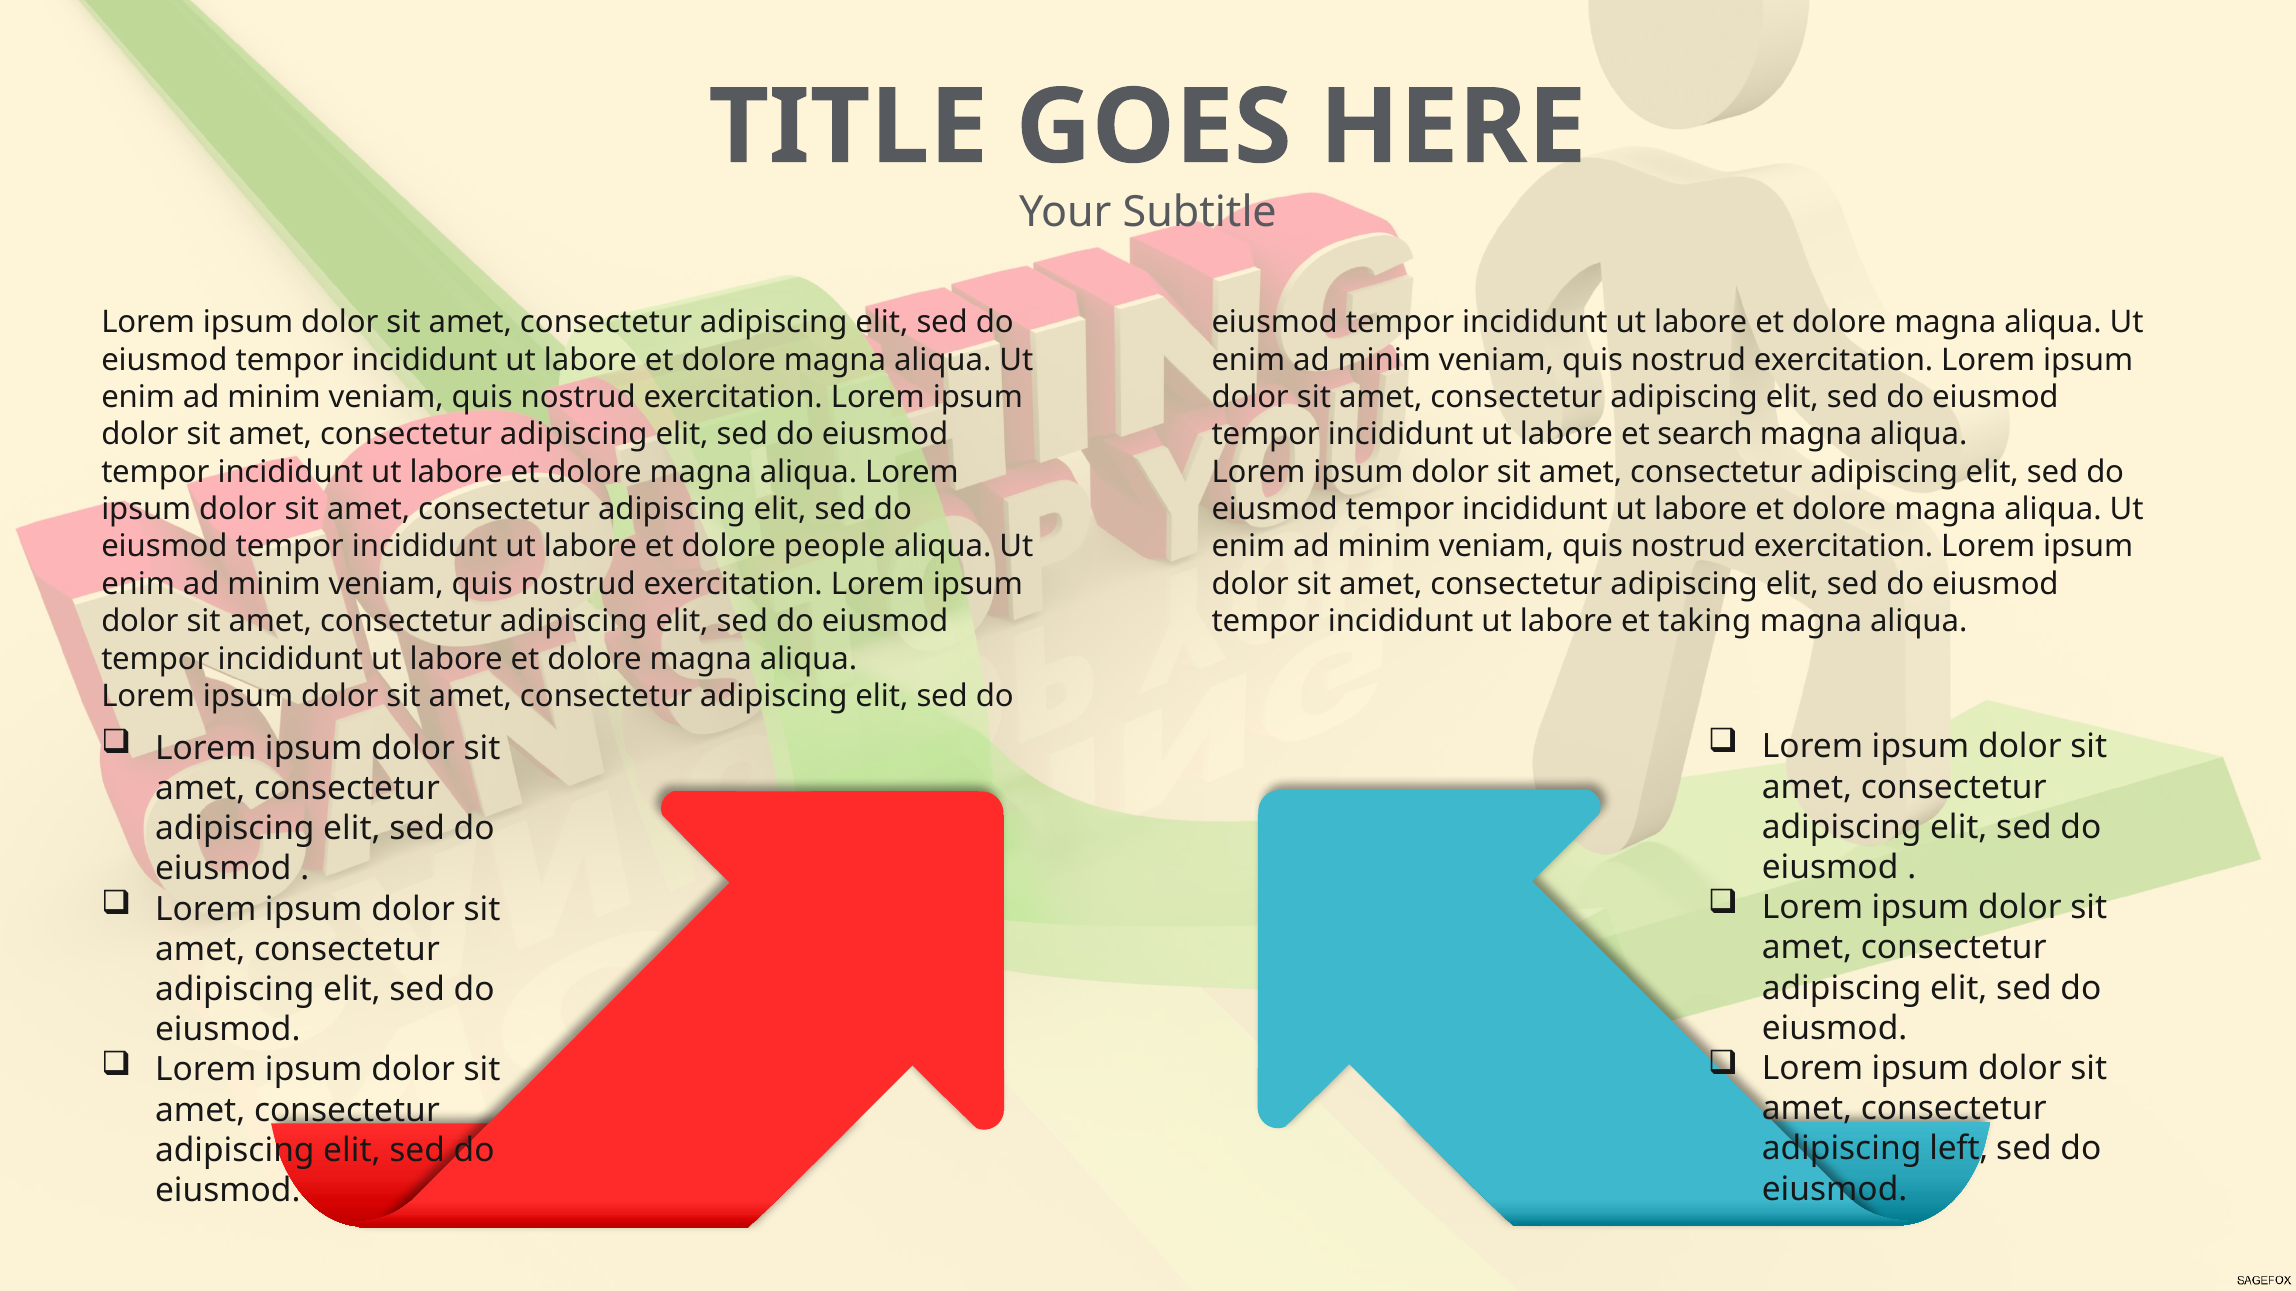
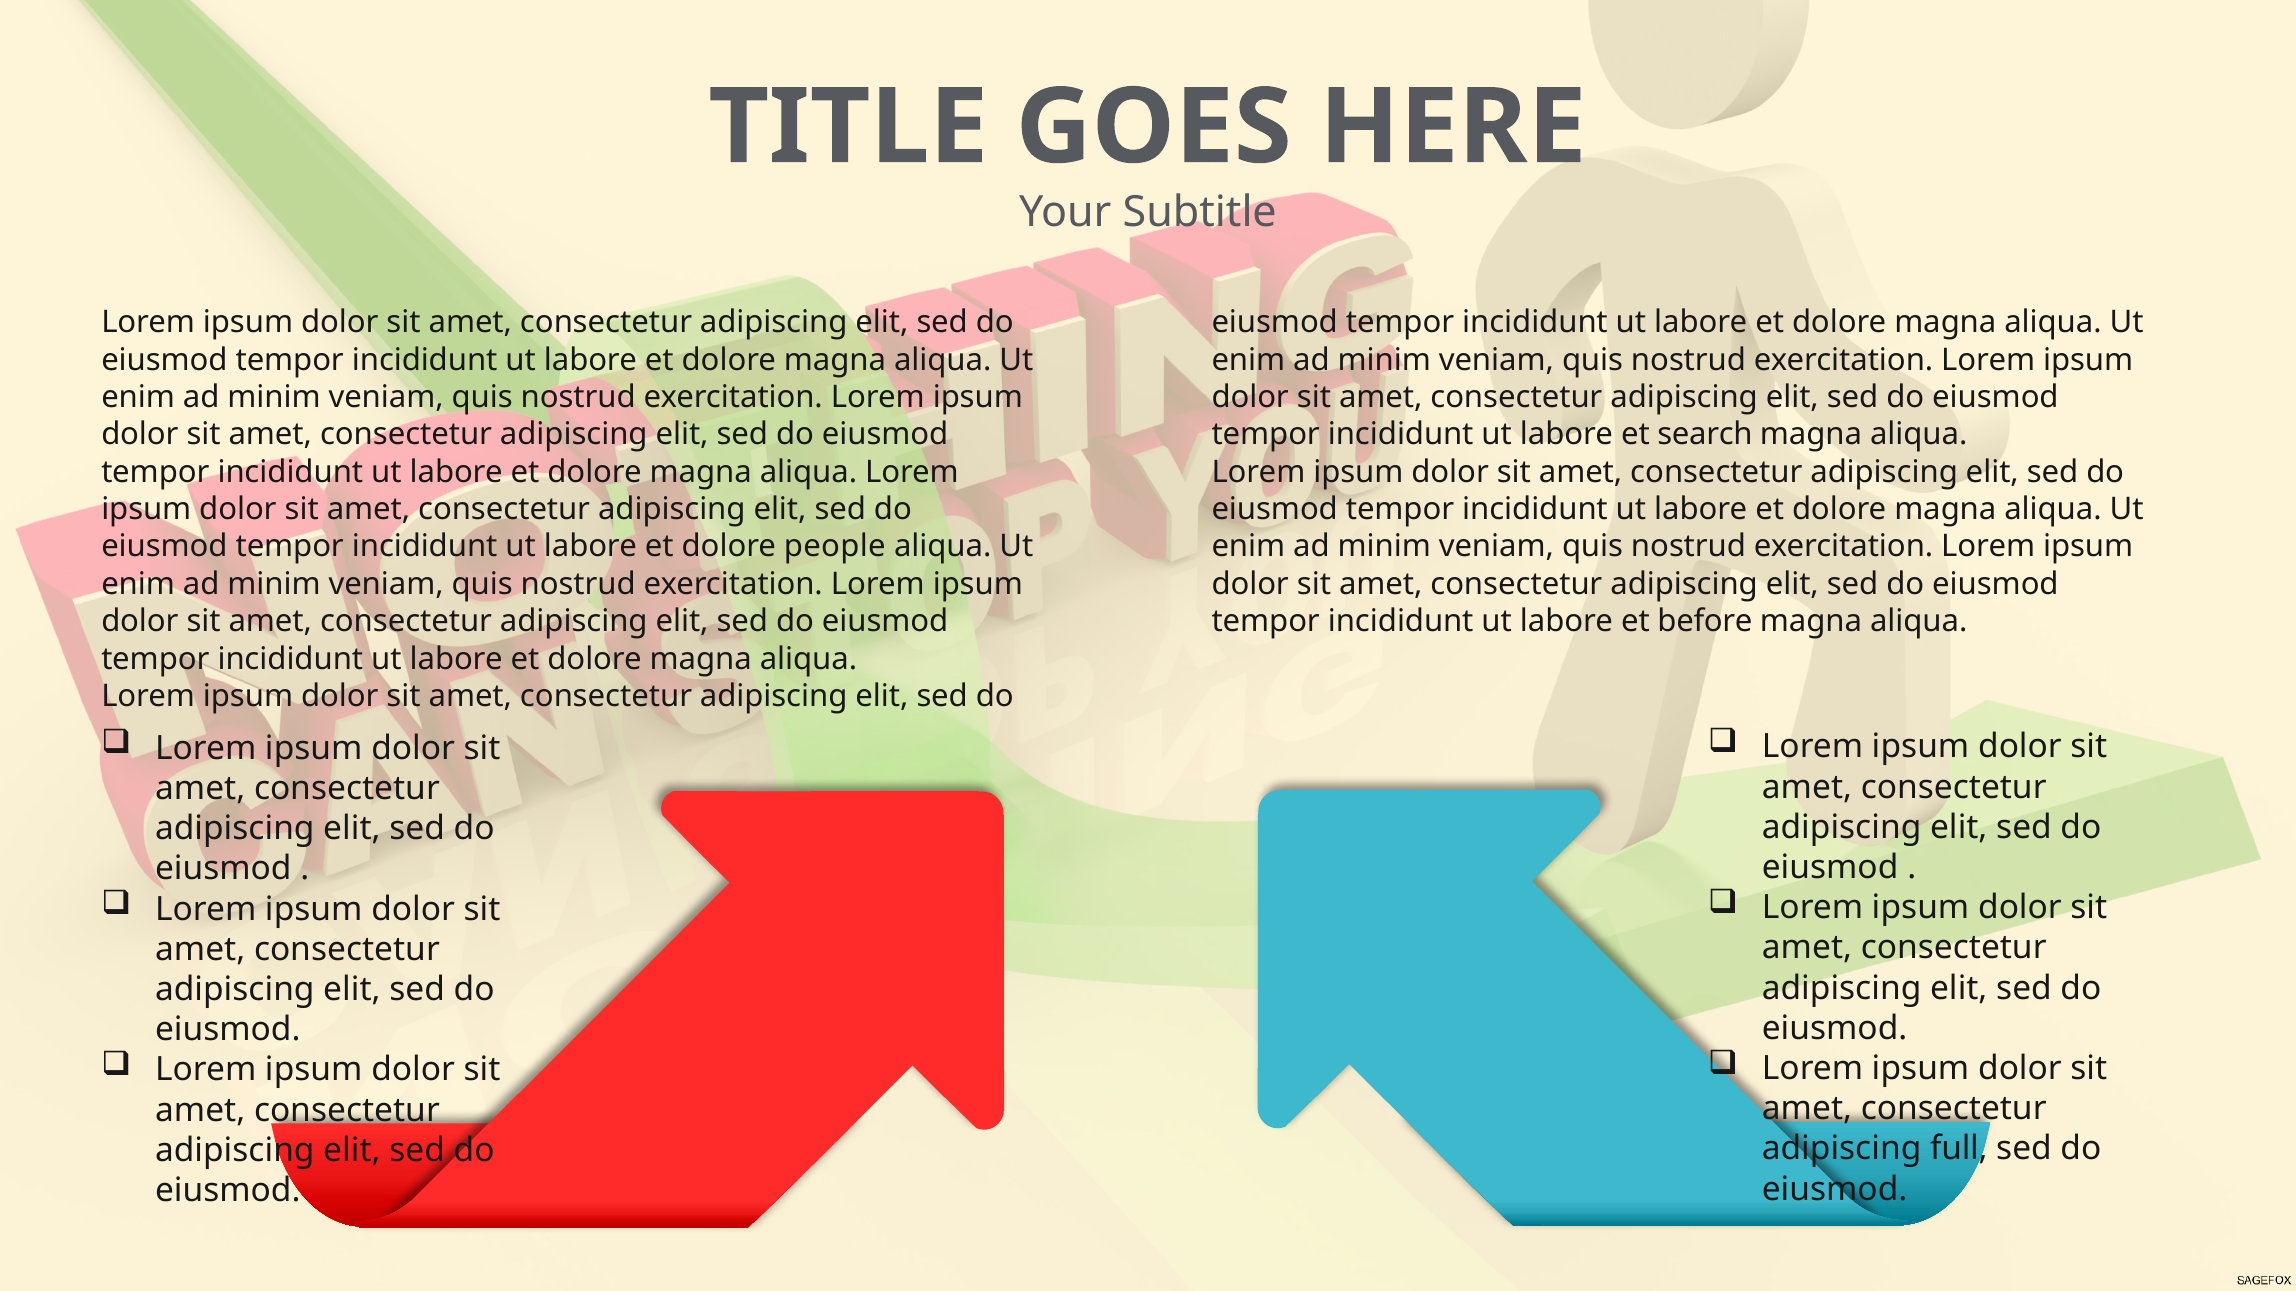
taking: taking -> before
left: left -> full
